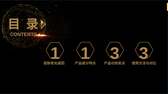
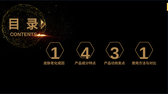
1 1: 1 -> 4
3 3: 3 -> 1
